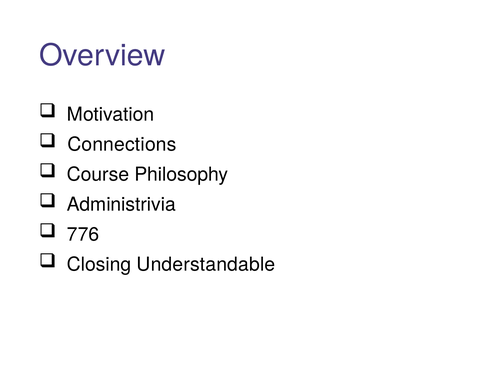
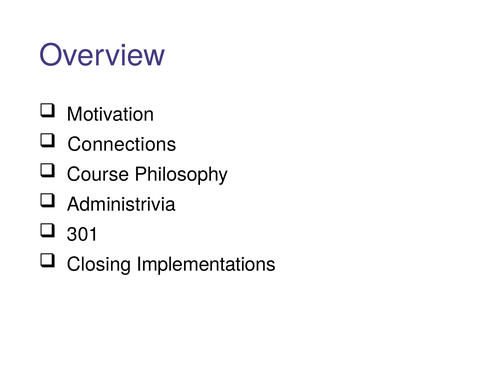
776: 776 -> 301
Understandable: Understandable -> Implementations
